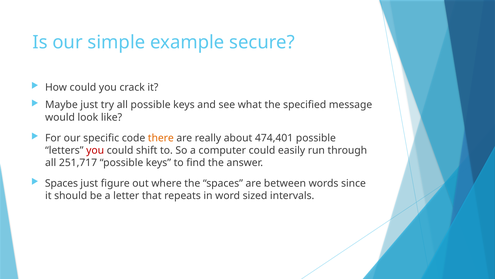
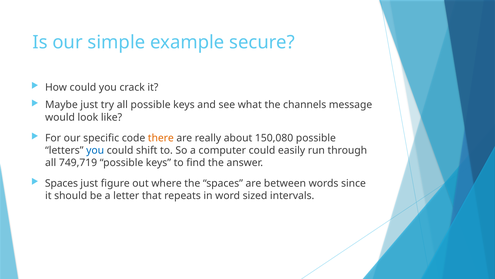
specified: specified -> channels
474,401: 474,401 -> 150,080
you at (95, 150) colour: red -> blue
251,717: 251,717 -> 749,719
